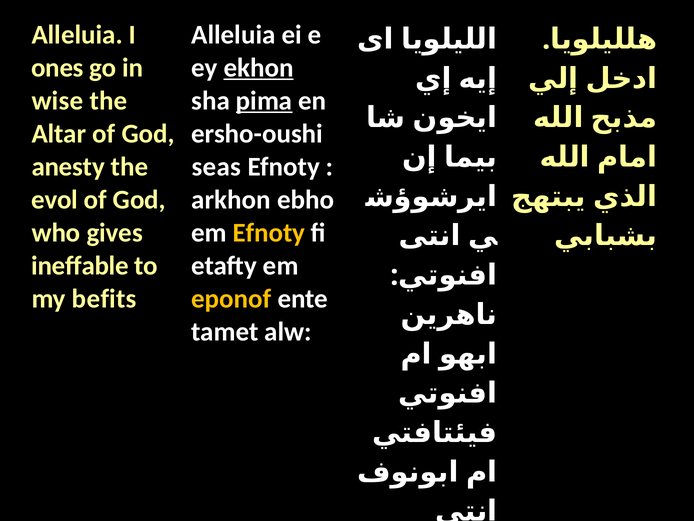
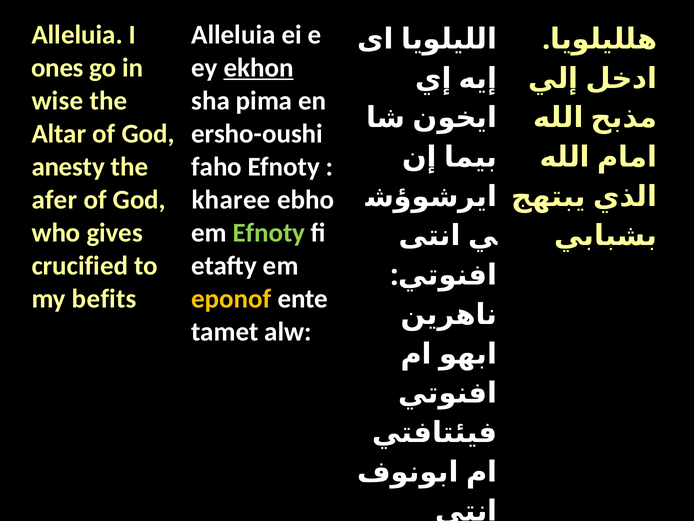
pima underline: present -> none
seas: seas -> faho
evol: evol -> afer
arkhon: arkhon -> kharee
Efnoty at (269, 232) colour: yellow -> light green
ineffable: ineffable -> crucified
